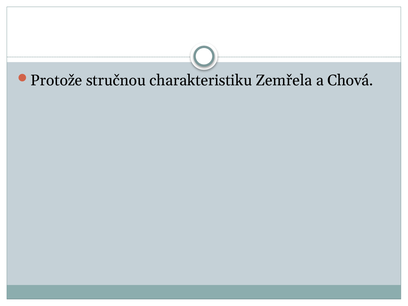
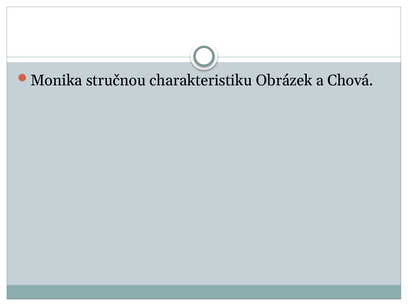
Protože: Protože -> Monika
Zemřela: Zemřela -> Obrázek
